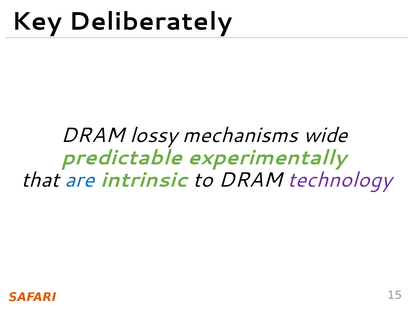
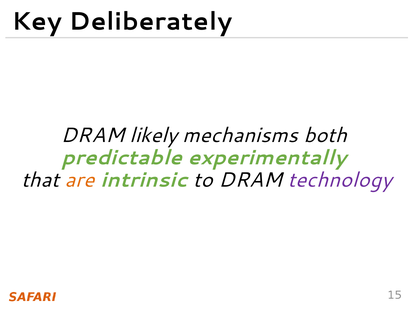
lossy: lossy -> likely
wide: wide -> both
are colour: blue -> orange
